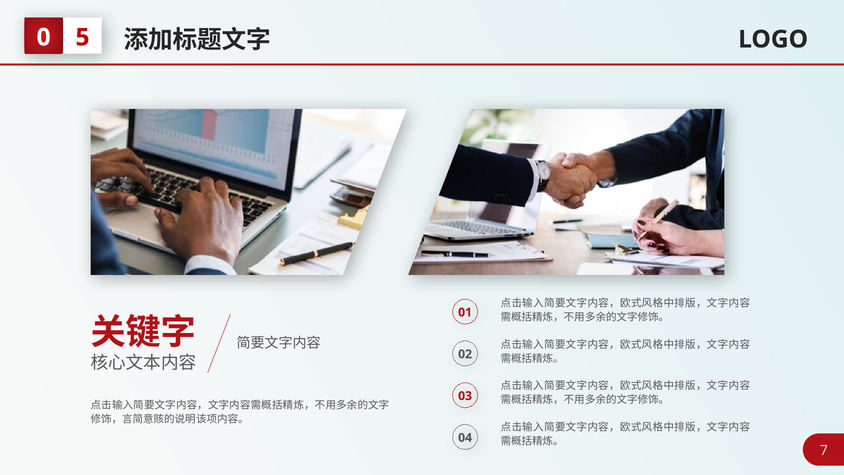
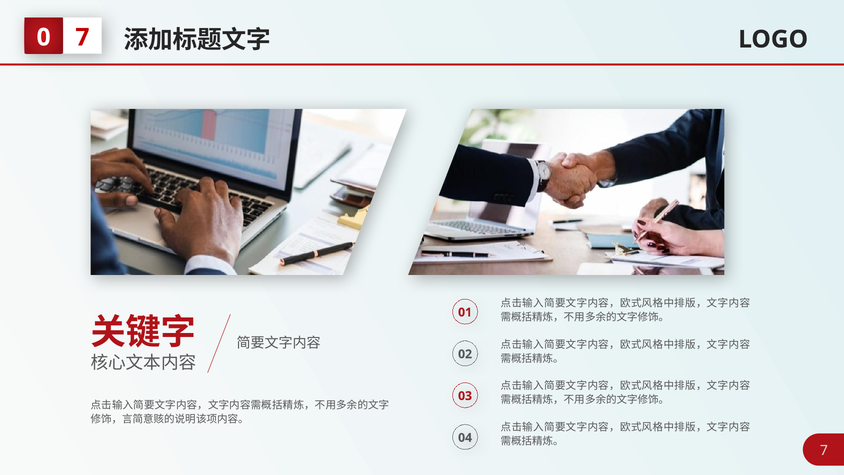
5 at (82, 37): 5 -> 7
